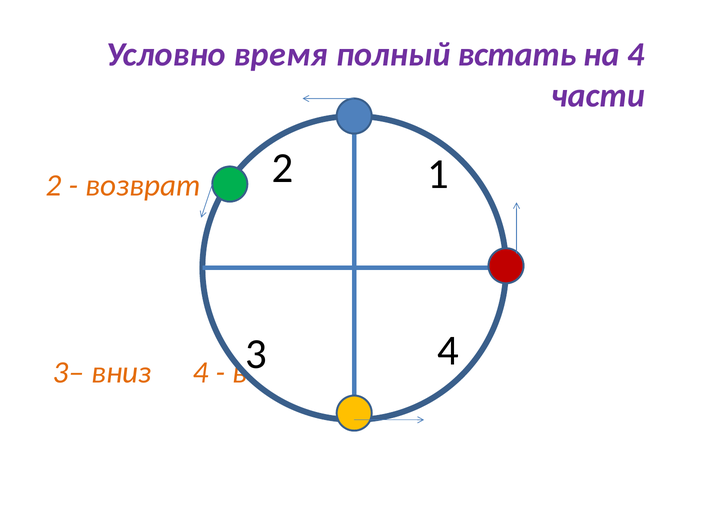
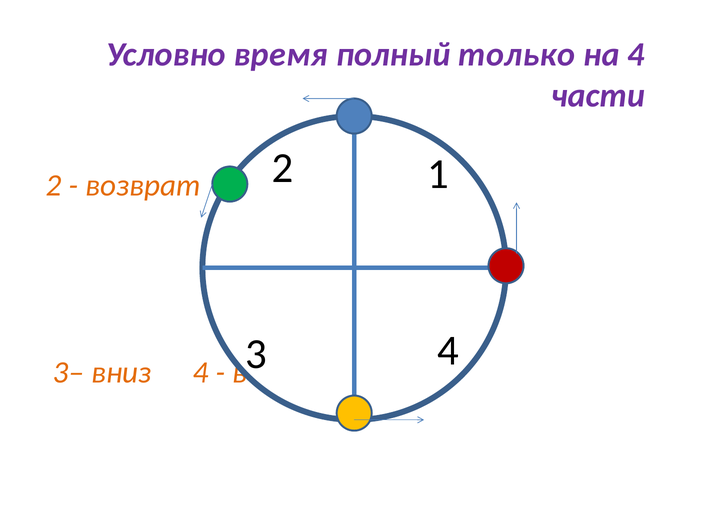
встать: встать -> только
